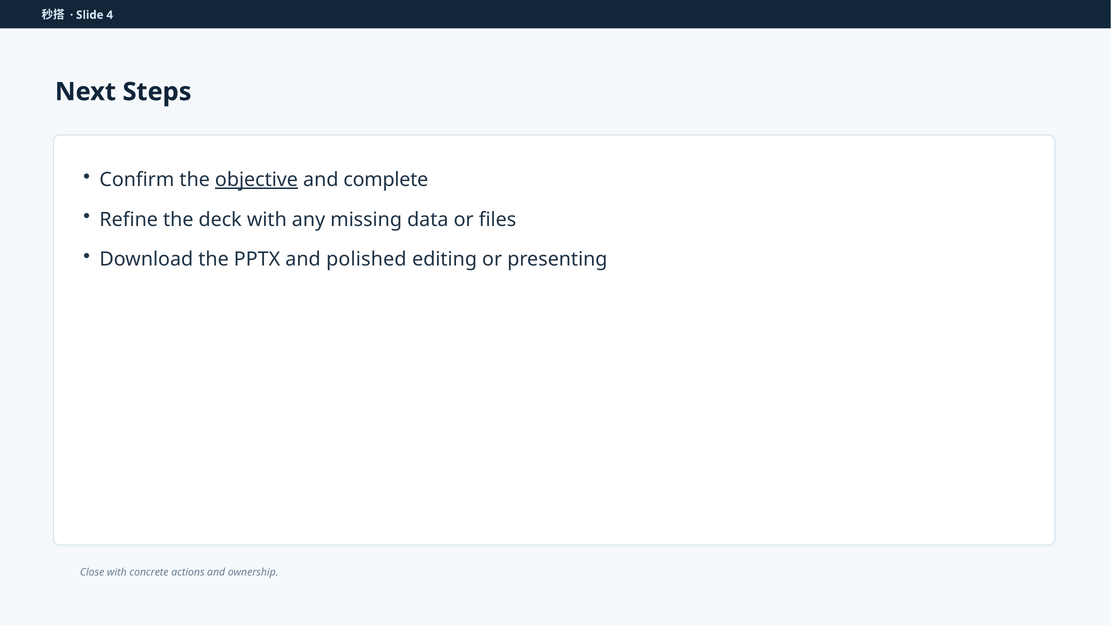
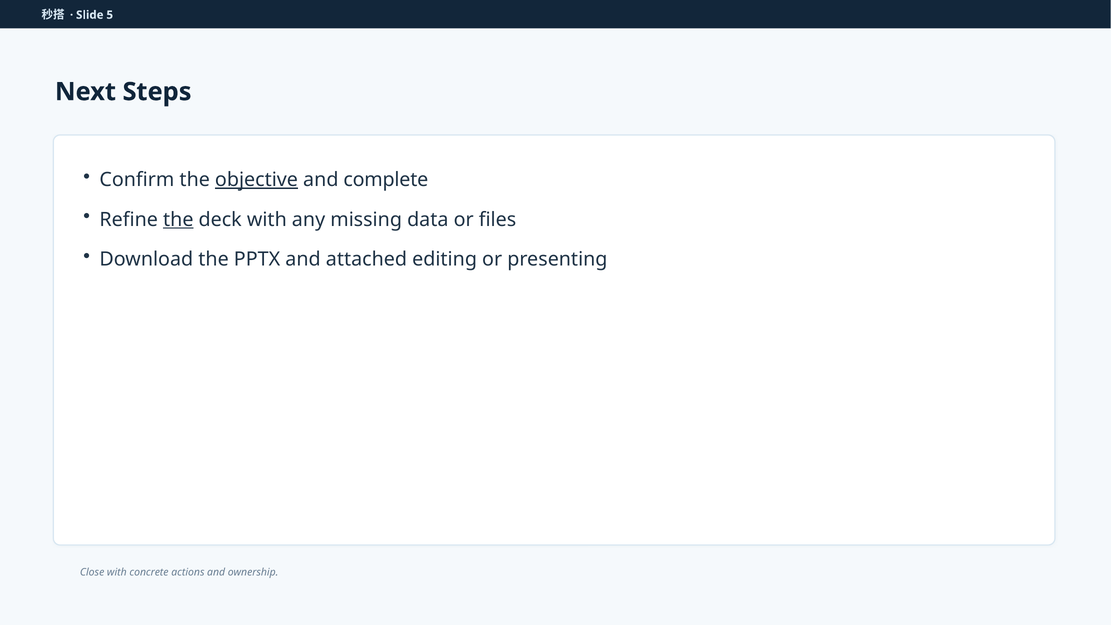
4: 4 -> 5
the at (178, 220) underline: none -> present
polished: polished -> attached
